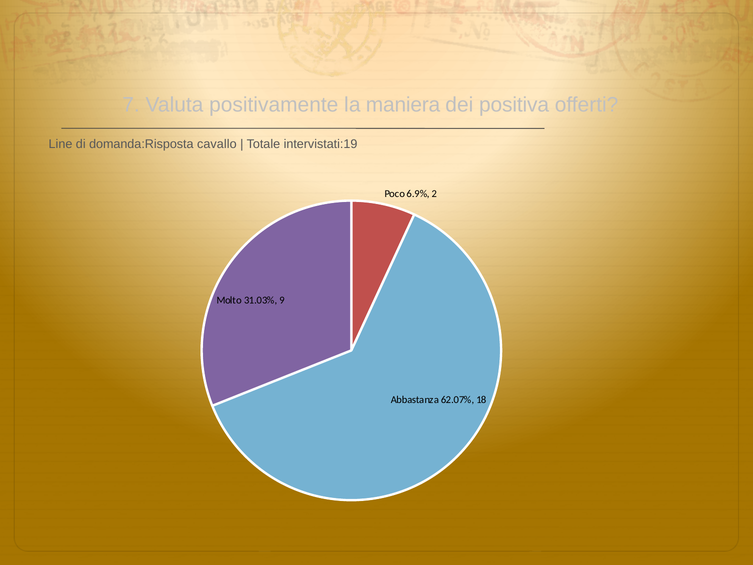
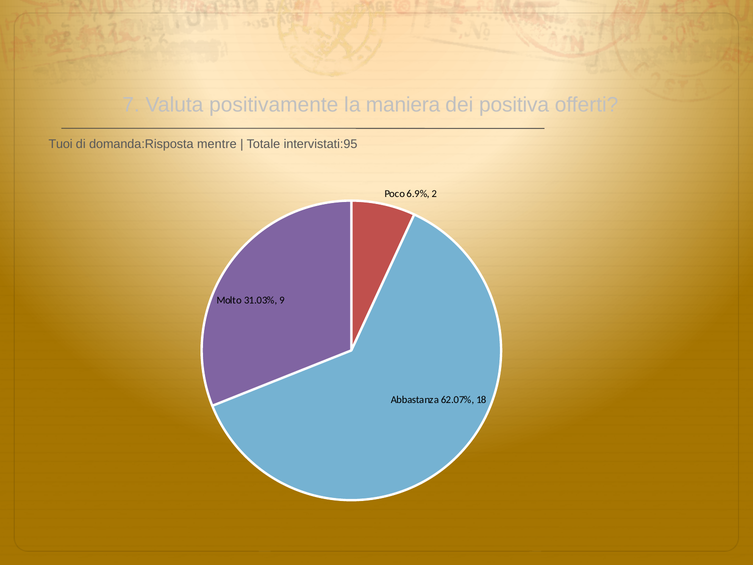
Line: Line -> Tuoi
cavallo: cavallo -> mentre
intervistati:19: intervistati:19 -> intervistati:95
